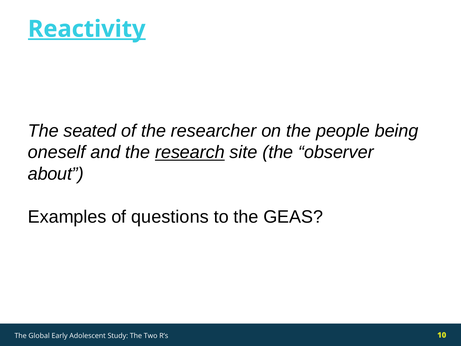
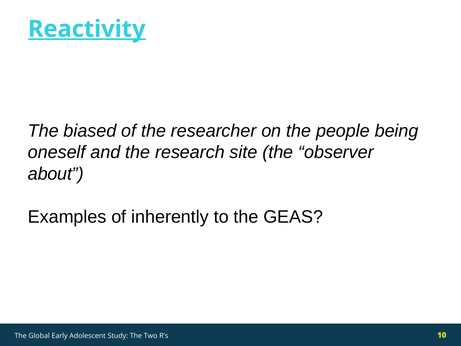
seated: seated -> biased
research underline: present -> none
questions: questions -> inherently
